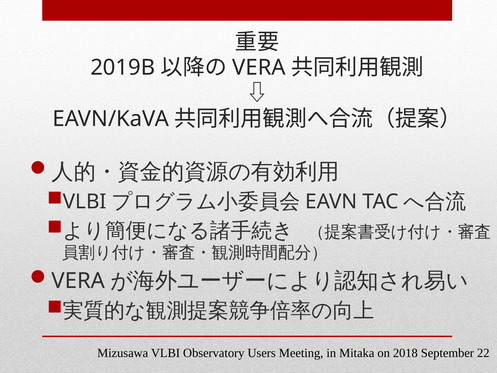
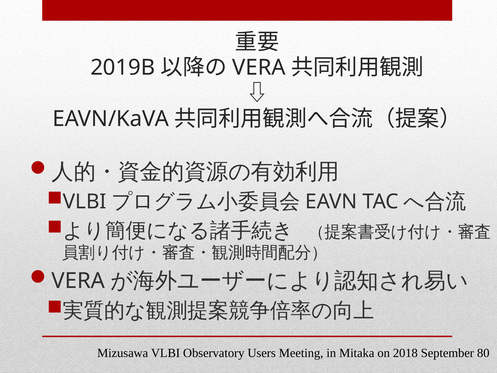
22: 22 -> 80
